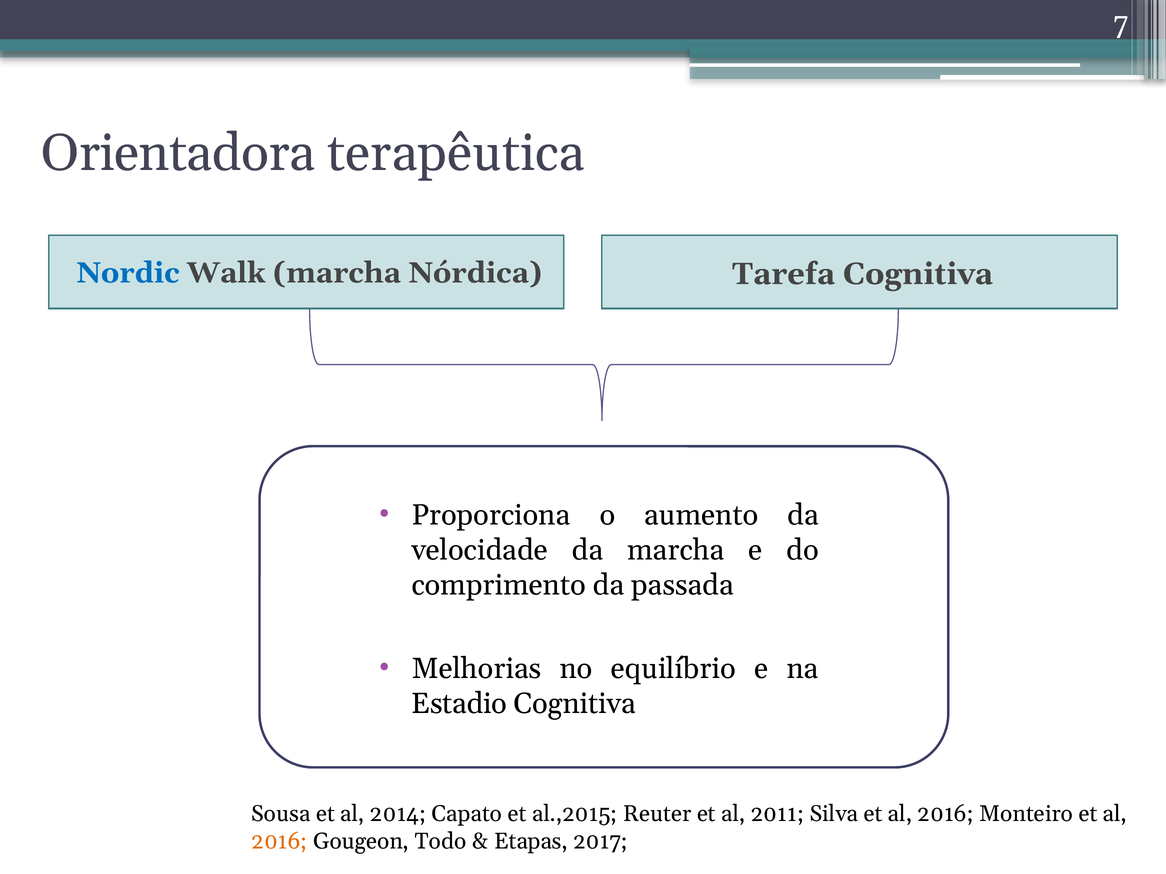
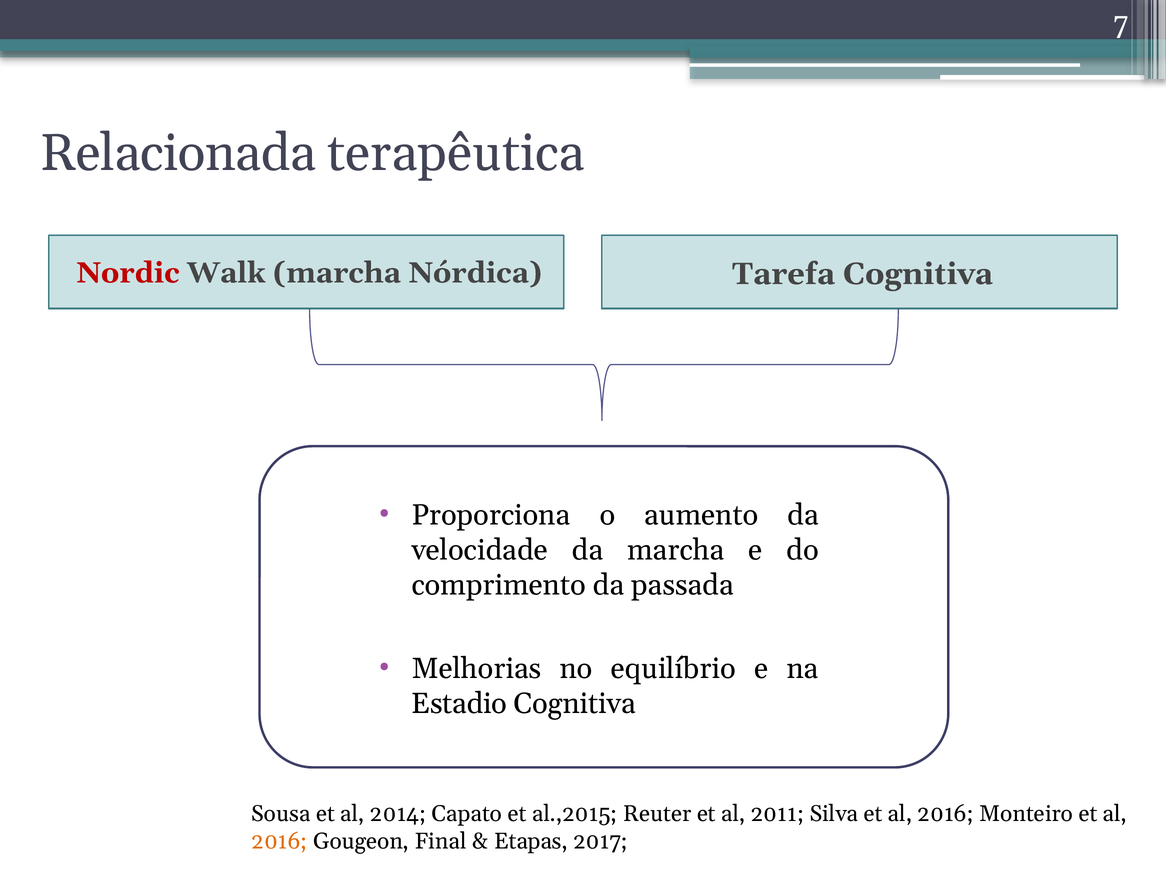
Orientadora: Orientadora -> Relacionada
Nordic colour: blue -> red
Todo: Todo -> Final
